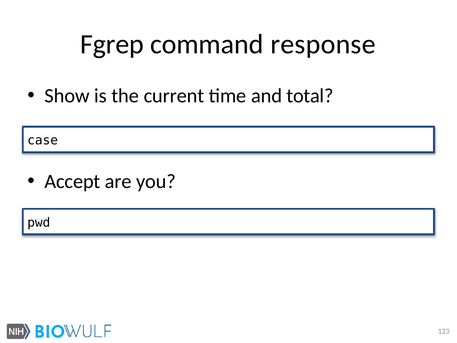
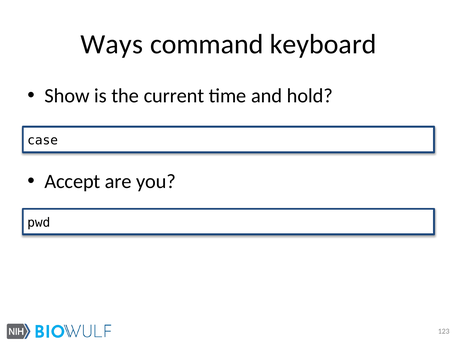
Fgrep: Fgrep -> Ways
response: response -> keyboard
total: total -> hold
